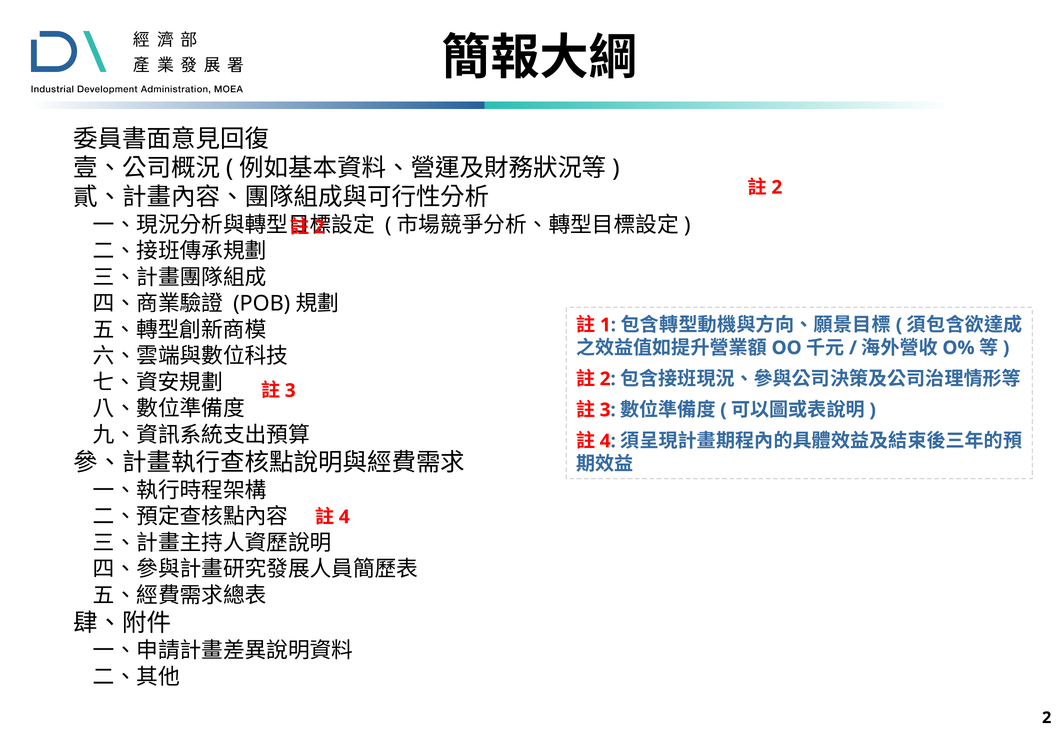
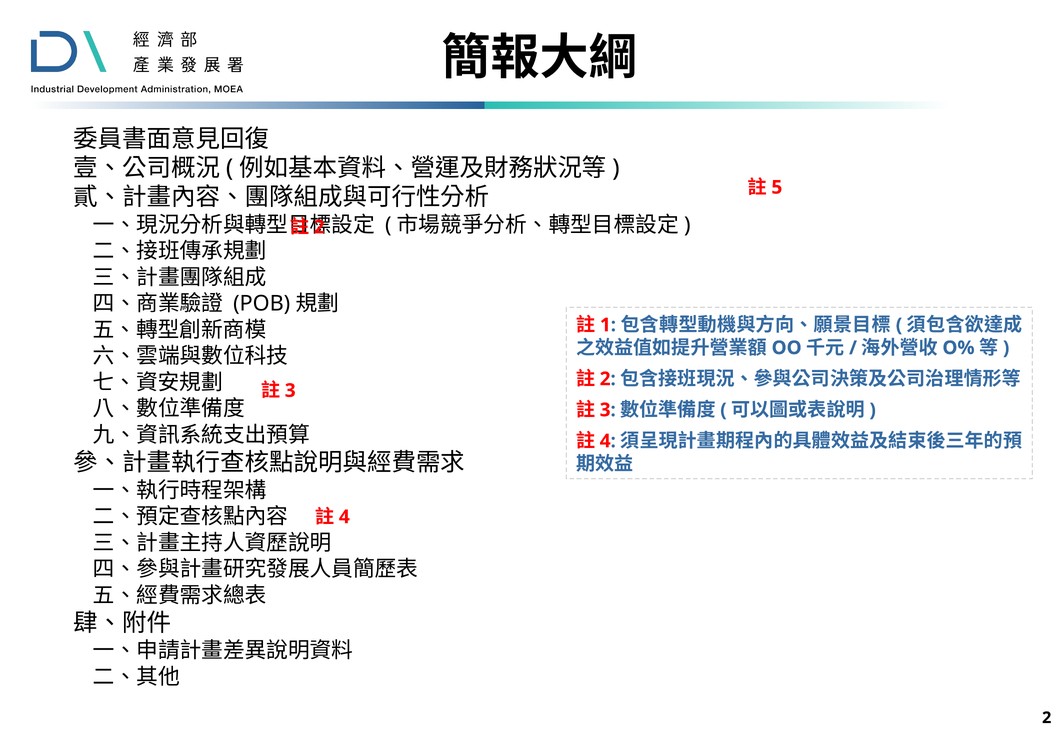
2 at (777, 187): 2 -> 5
